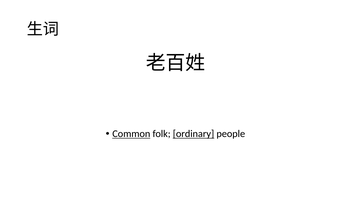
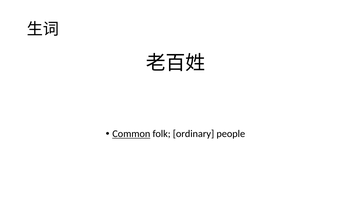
ordinary underline: present -> none
